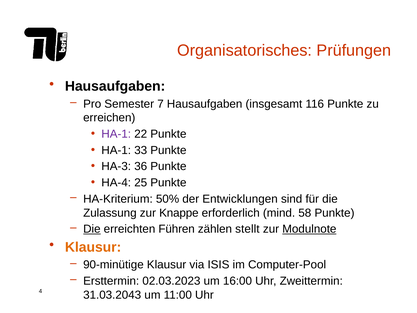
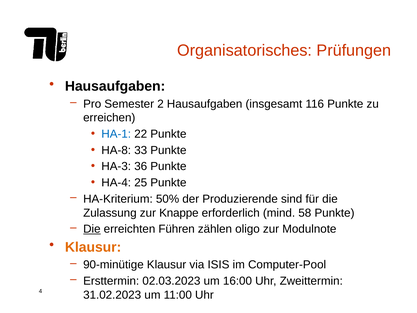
7: 7 -> 2
HA-1 at (116, 134) colour: purple -> blue
HA-1 at (116, 150): HA-1 -> HA-8
Entwicklungen: Entwicklungen -> Produzierende
stellt: stellt -> oligo
Modulnote underline: present -> none
31.03.2043: 31.03.2043 -> 31.02.2023
